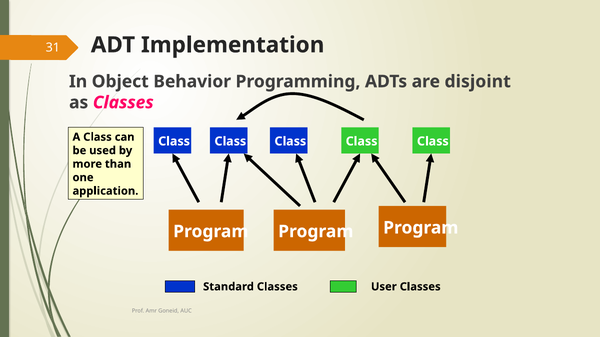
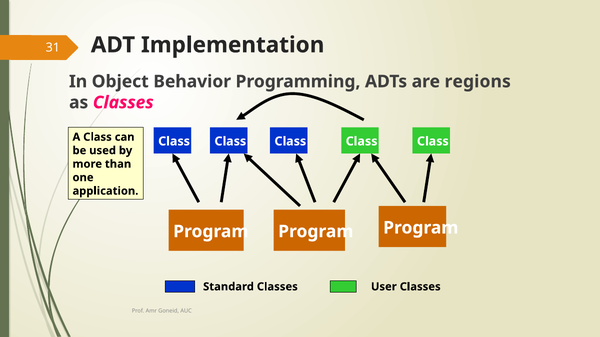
disjoint: disjoint -> regions
